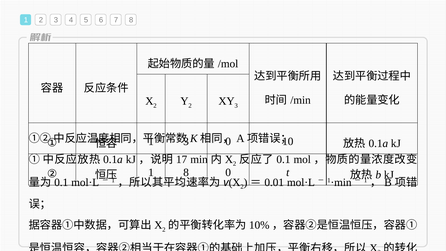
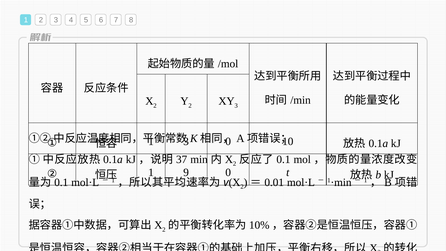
17: 17 -> 37
1 8: 8 -> 9
